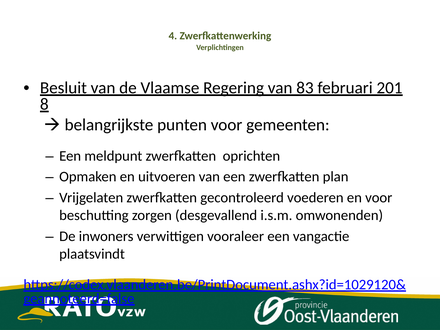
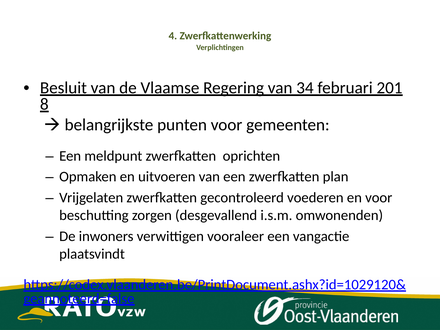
83: 83 -> 34
